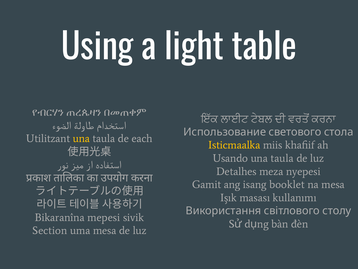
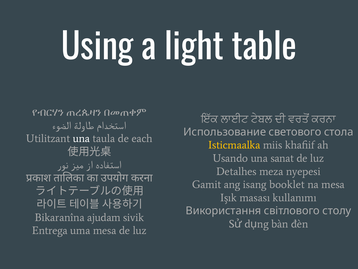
una at (81, 138) colour: yellow -> white
Usando una taula: taula -> sanat
mepesi: mepesi -> ajudam
Section: Section -> Entrega
